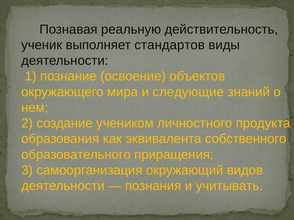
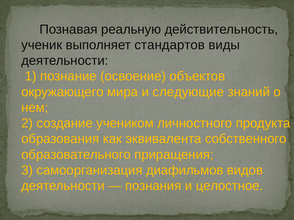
окружающий: окружающий -> диафильмов
учитывать: учитывать -> целостное
